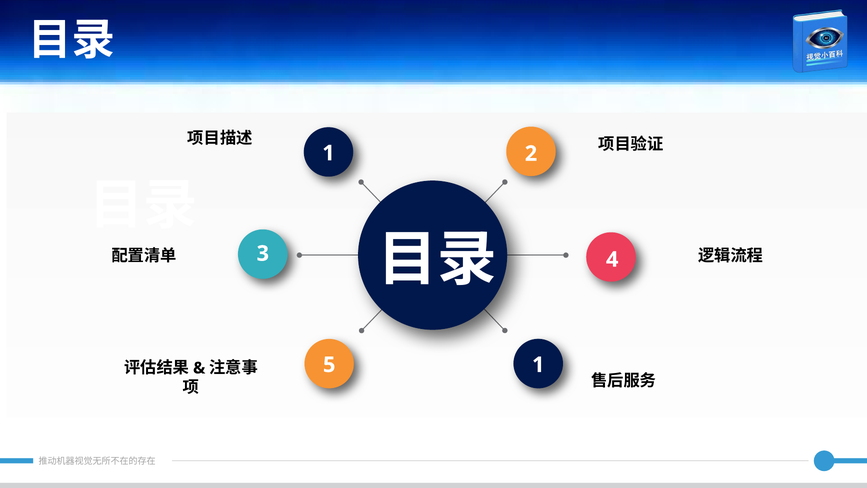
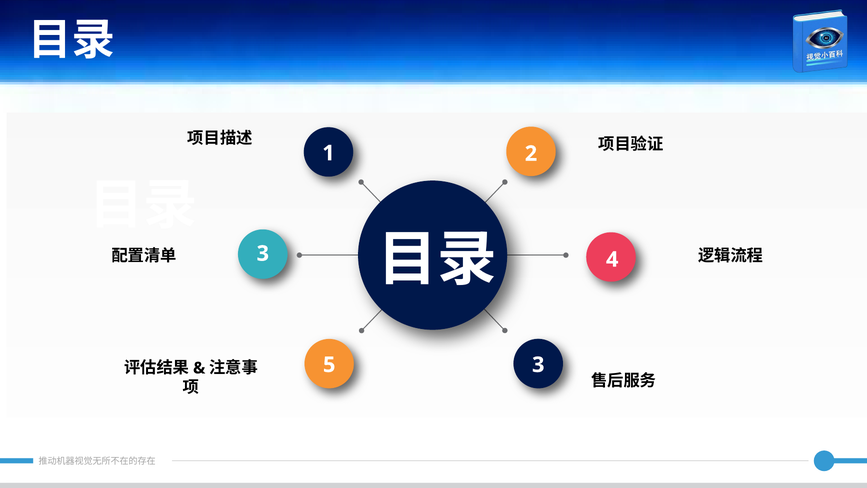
5 1: 1 -> 3
